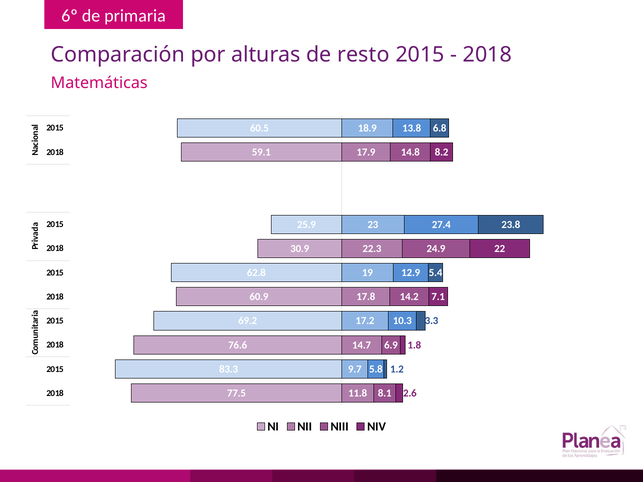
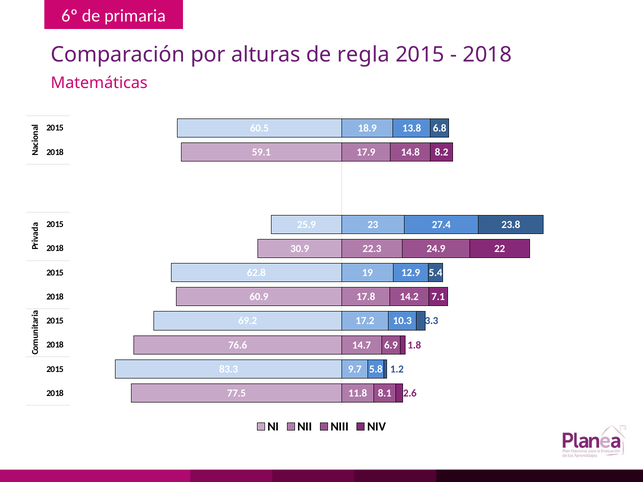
resto: resto -> regla
